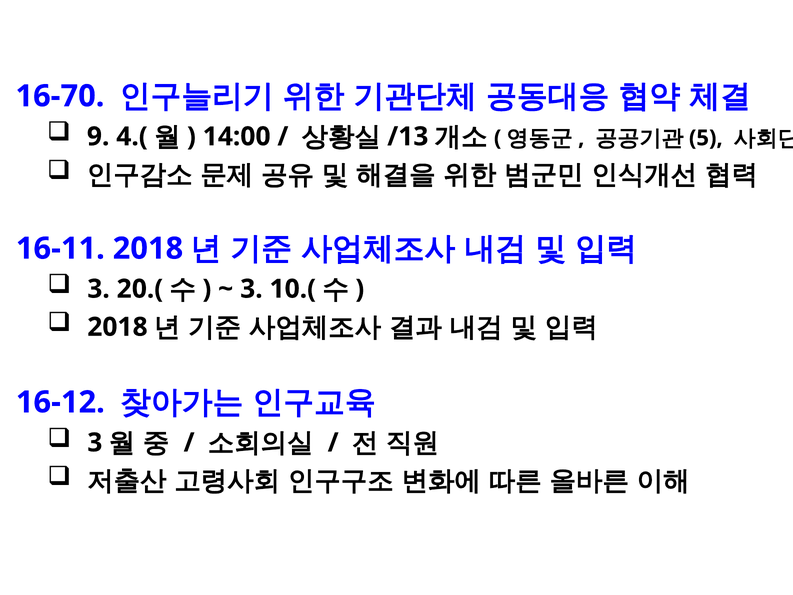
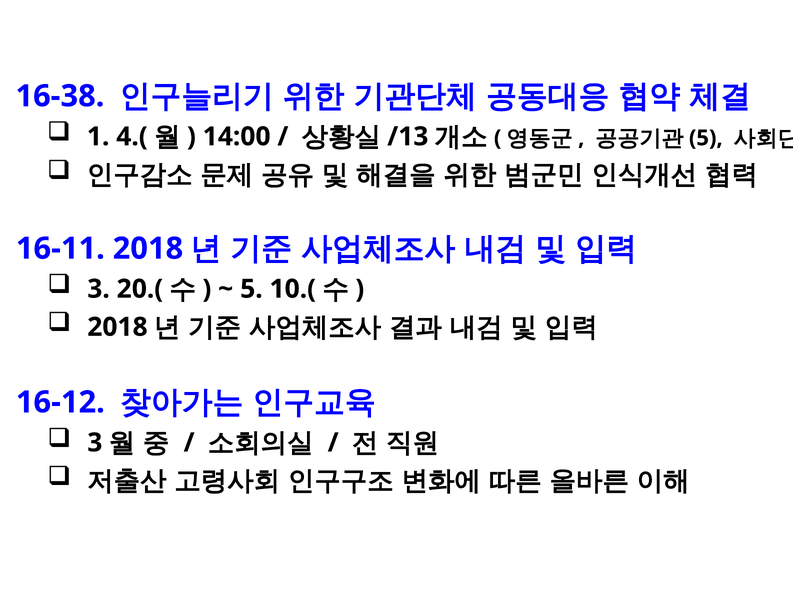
16-70: 16-70 -> 16-38
9: 9 -> 1
3 at (251, 289): 3 -> 5
